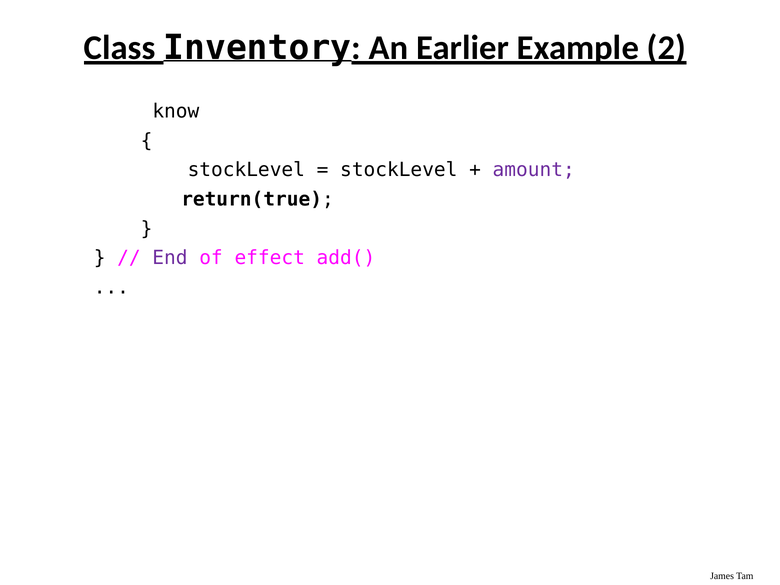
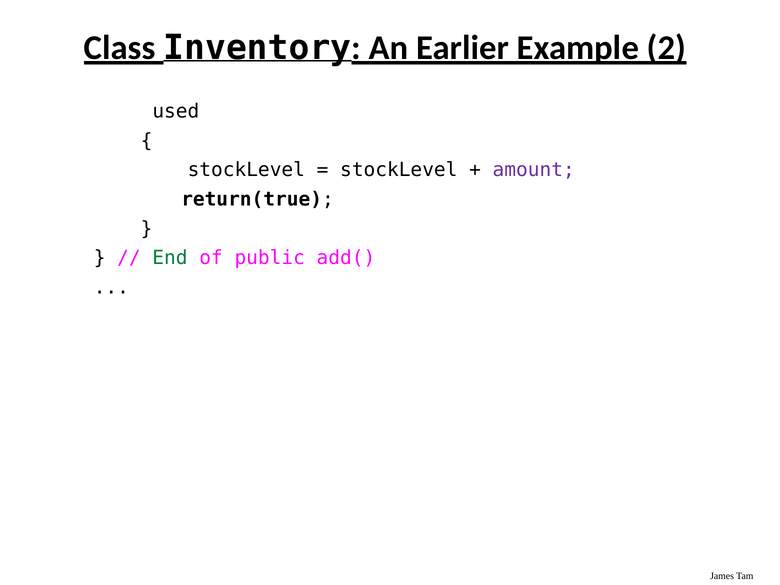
know: know -> used
End colour: purple -> green
effect: effect -> public
